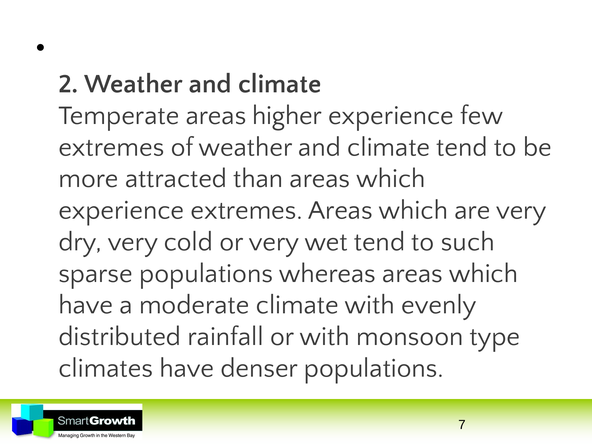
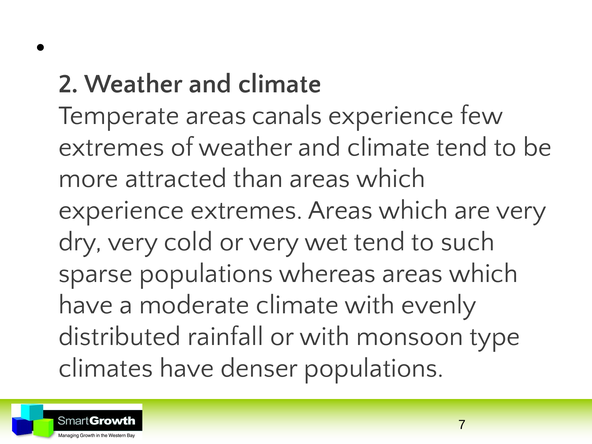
higher: higher -> canals
